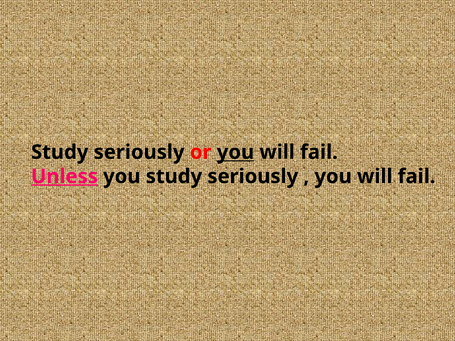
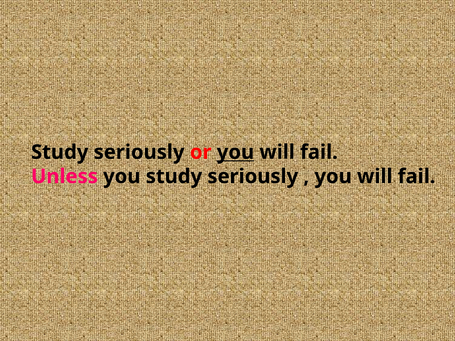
Unless underline: present -> none
